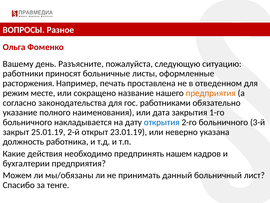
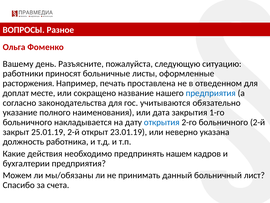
режим: режим -> доплат
предприятия at (211, 93) colour: orange -> blue
работниками: работниками -> учитываются
больничного 3-й: 3-й -> 2-й
тенге: тенге -> счета
